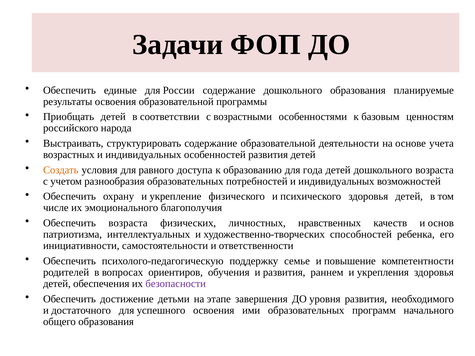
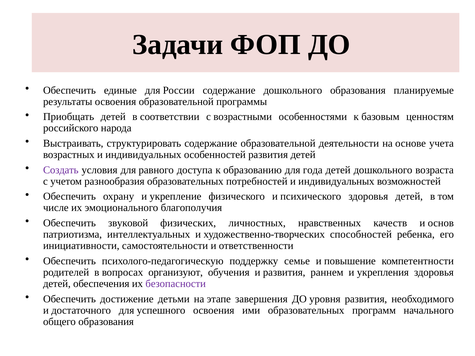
Создать colour: orange -> purple
Обеспечить возраста: возраста -> звуковой
ориентиров: ориентиров -> организуют
